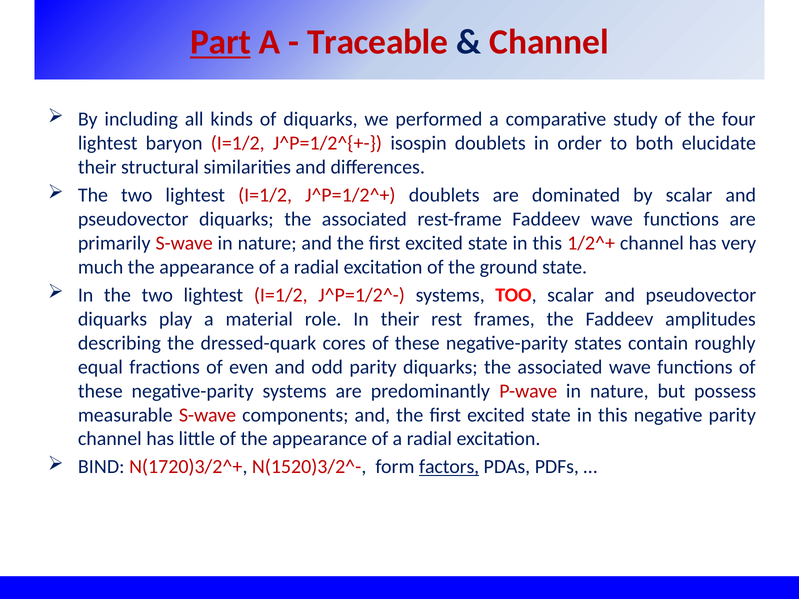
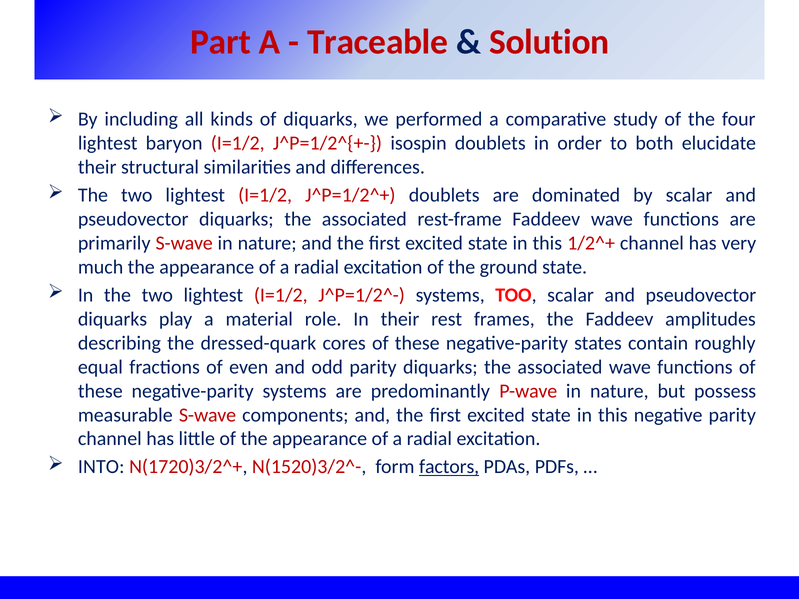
Part underline: present -> none
Channel at (549, 42): Channel -> Solution
BIND: BIND -> INTO
